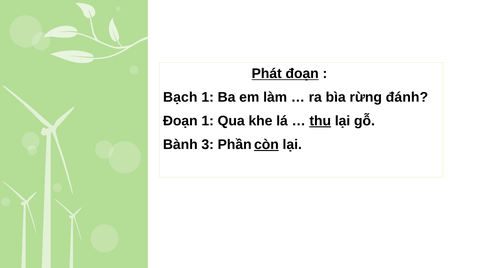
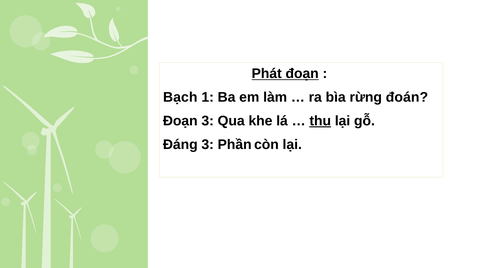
đánh: đánh -> đoán
Đoạn 1: 1 -> 3
Bành: Bành -> Đáng
còn underline: present -> none
